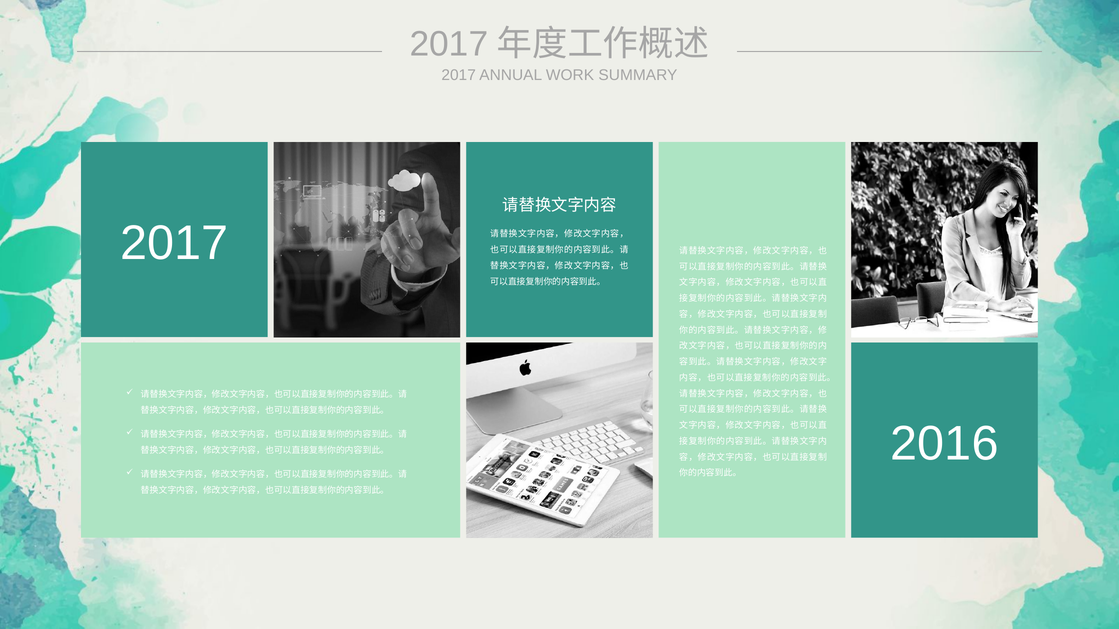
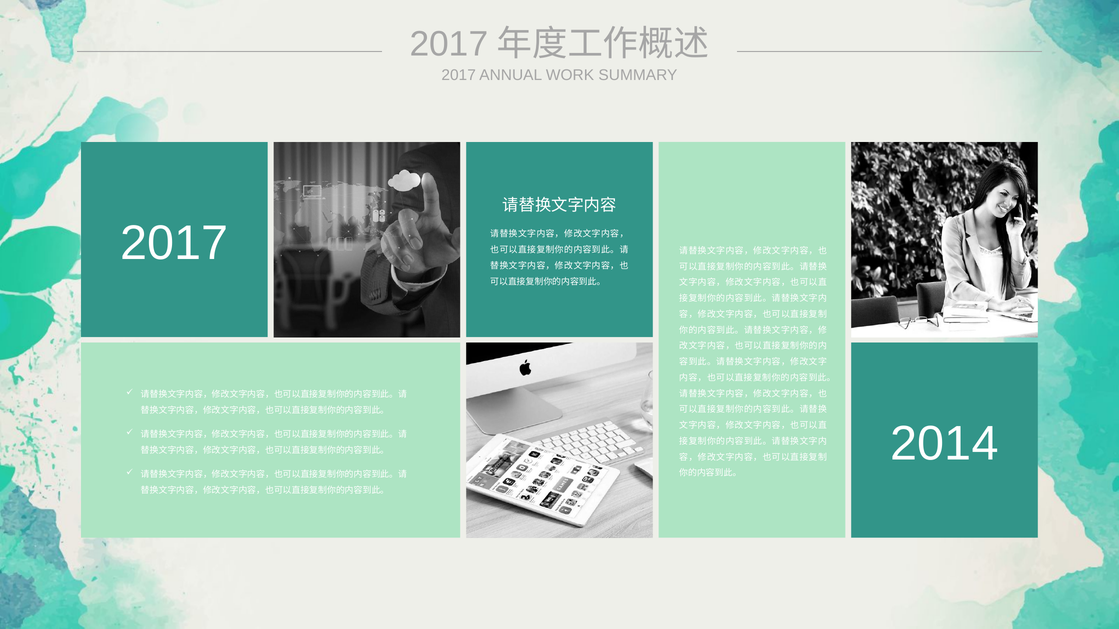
2016: 2016 -> 2014
